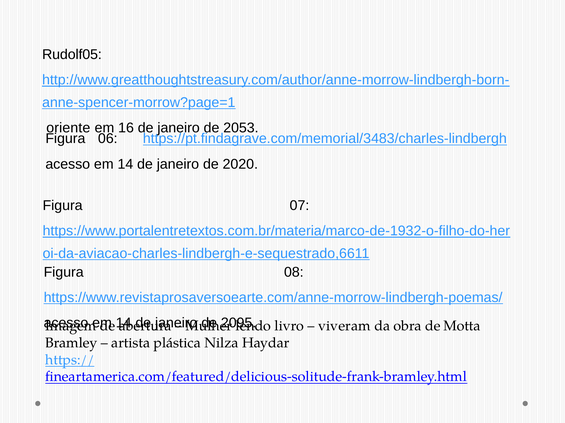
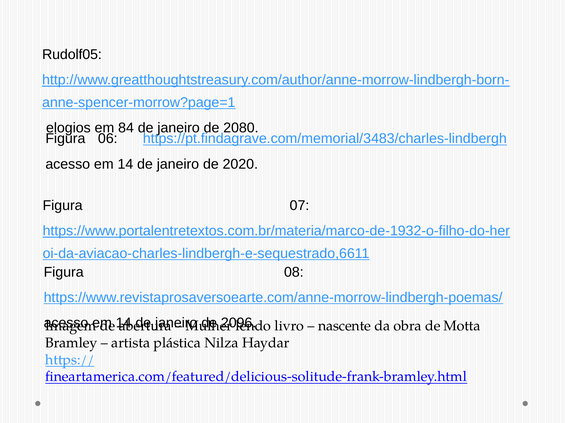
oriente: oriente -> elogios
16: 16 -> 84
2053: 2053 -> 2080
2095: 2095 -> 2096
viveram: viveram -> nascente
